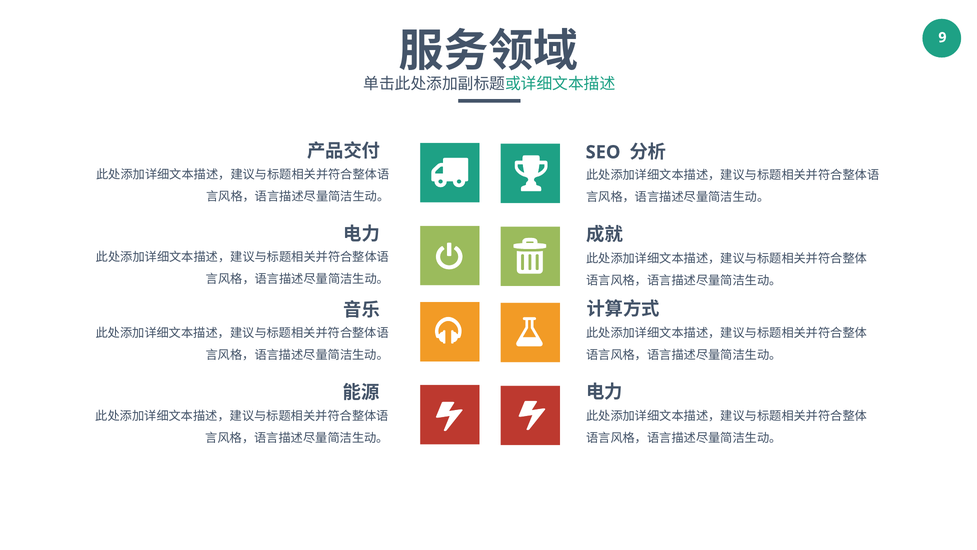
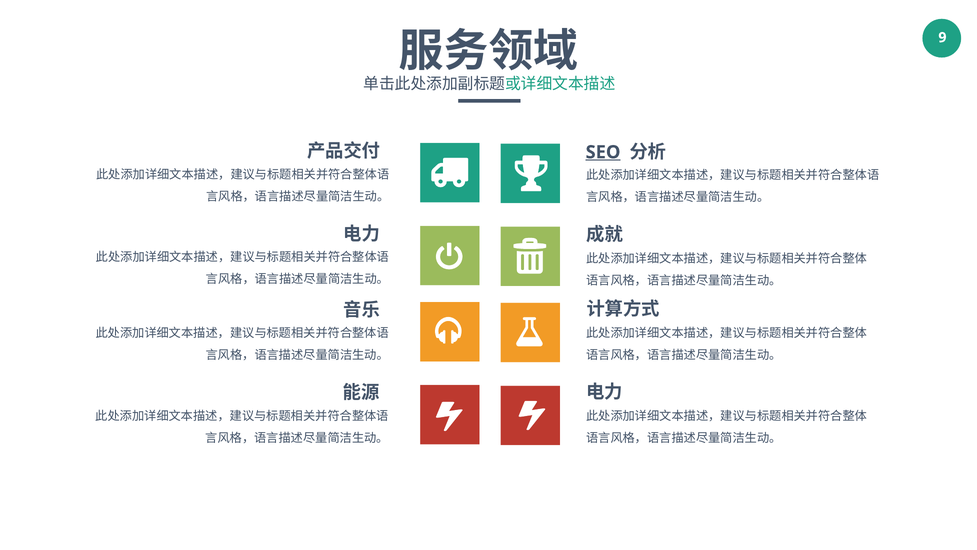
SEO underline: none -> present
